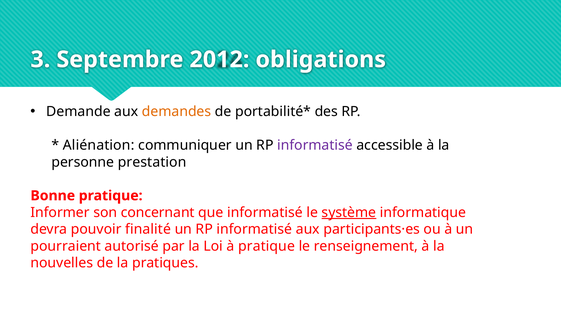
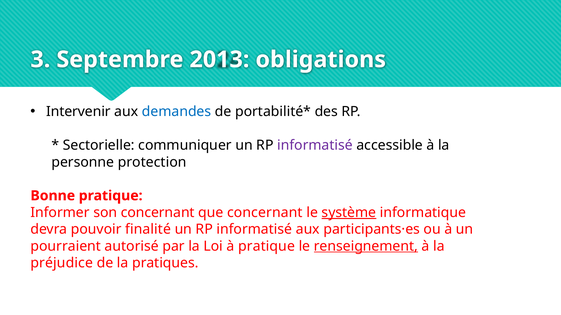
2012: 2012 -> 2013
Demande: Demande -> Intervenir
demandes colour: orange -> blue
Aliénation: Aliénation -> Sectorielle
prestation: prestation -> protection
que informatisé: informatisé -> concernant
renseignement underline: none -> present
nouvelles: nouvelles -> préjudice
